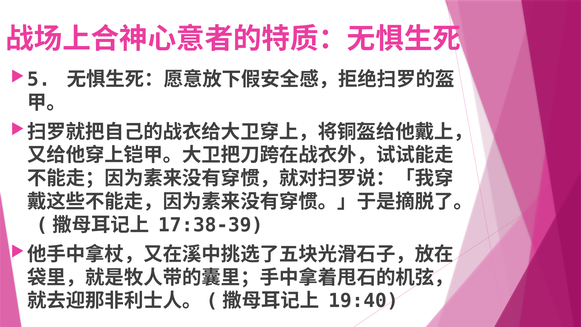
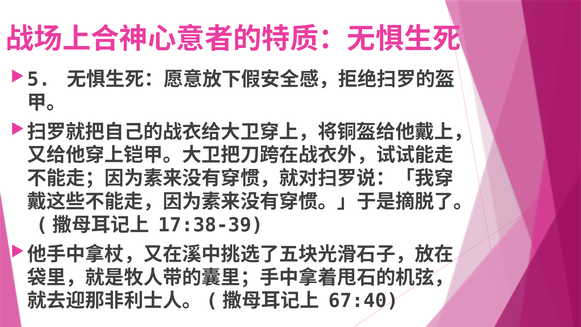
19:40: 19:40 -> 67:40
